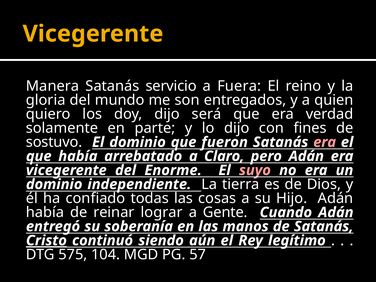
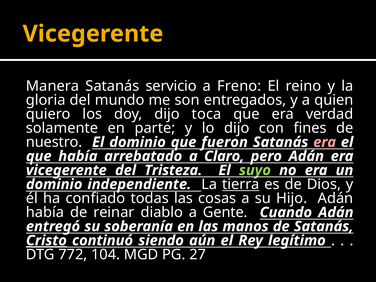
Fuera: Fuera -> Freno
será: será -> toca
sostuvo: sostuvo -> nuestro
Enorme: Enorme -> Tristeza
suyo colour: pink -> light green
tierra underline: none -> present
lograr: lograr -> diablo
575: 575 -> 772
57: 57 -> 27
